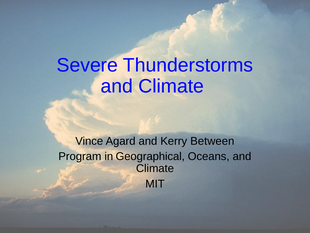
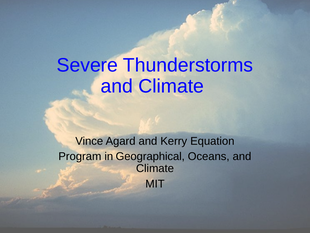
Between: Between -> Equation
